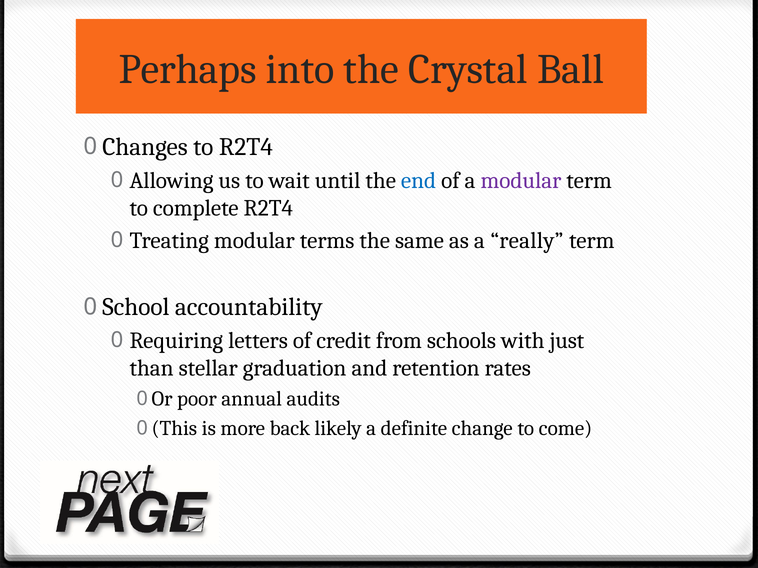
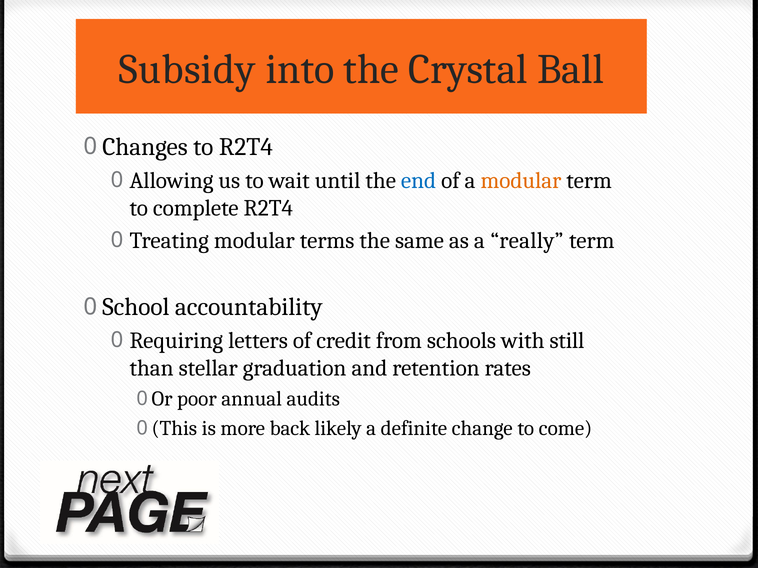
Perhaps: Perhaps -> Subsidy
modular at (521, 181) colour: purple -> orange
just: just -> still
